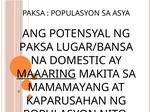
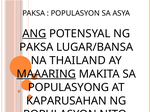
ANG underline: none -> present
DOMESTIC: DOMESTIC -> THAILAND
MAMAMAYANG: MAMAMAYANG -> POPULASYONG
